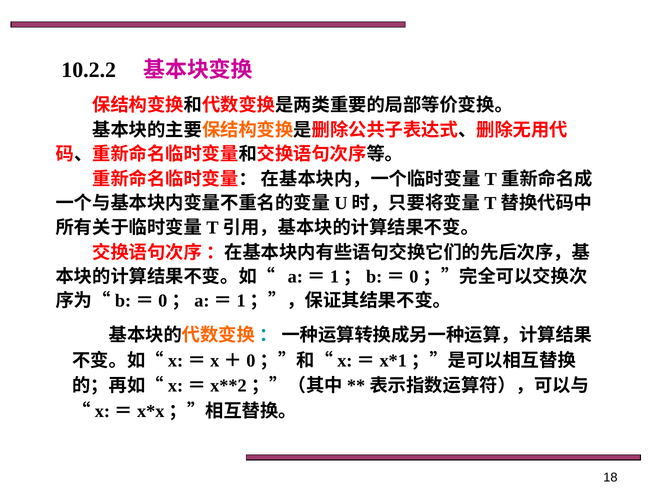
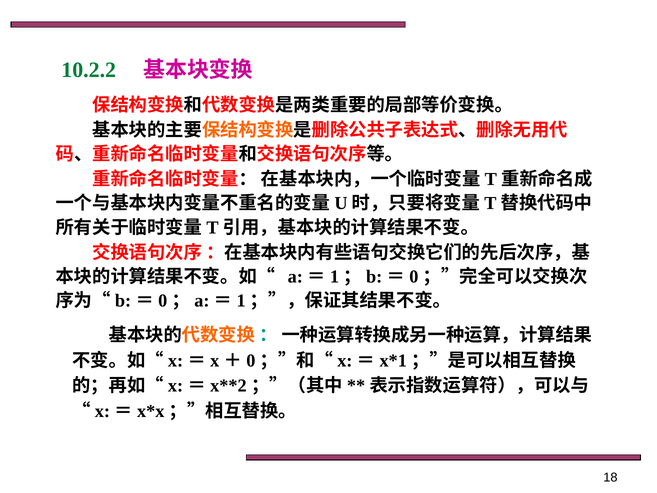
10.2.2 colour: black -> green
